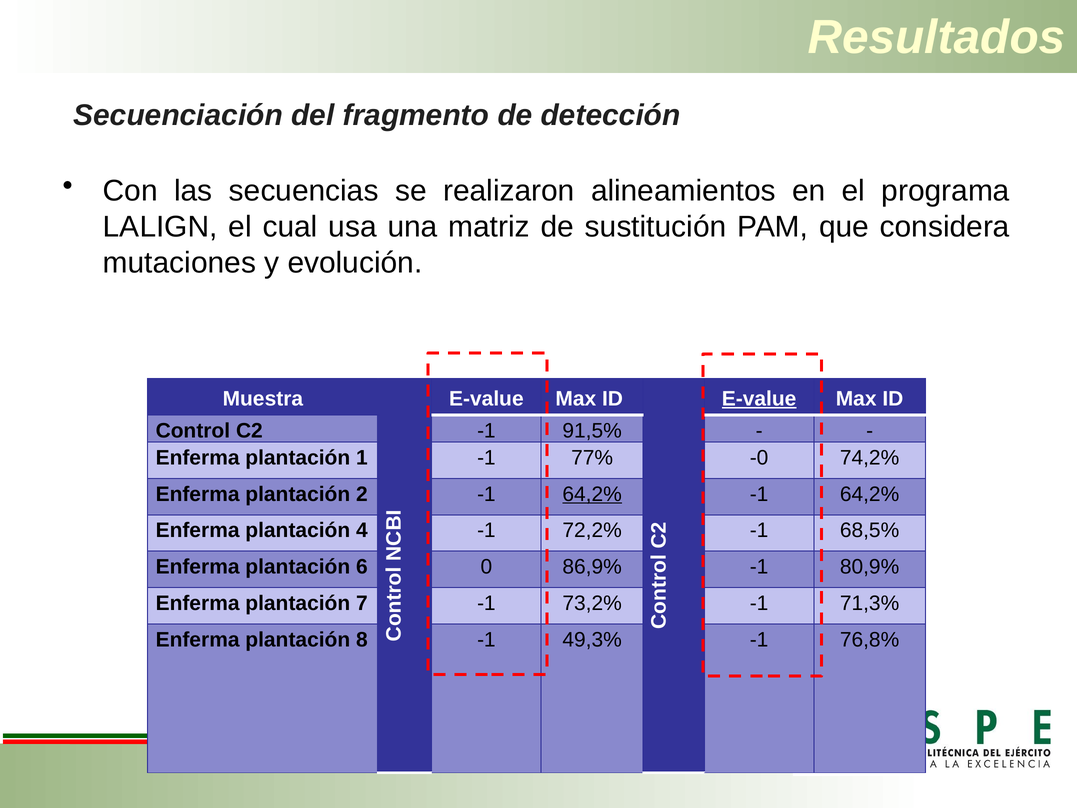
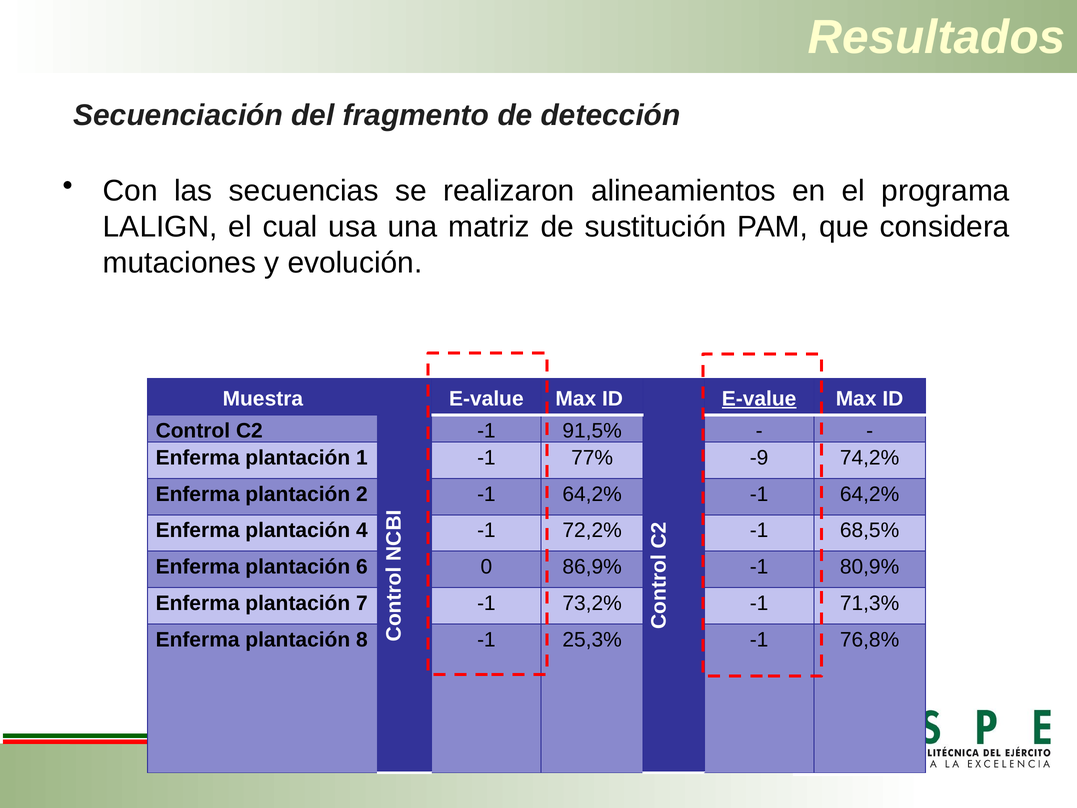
-0: -0 -> -9
64,2% at (592, 494) underline: present -> none
49,3%: 49,3% -> 25,3%
